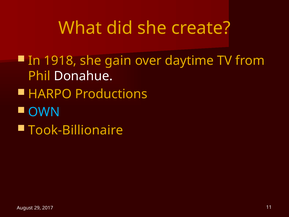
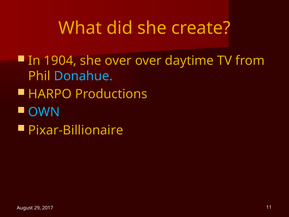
1918: 1918 -> 1904
she gain: gain -> over
Donahue colour: white -> light blue
Took-Billionaire: Took-Billionaire -> Pixar-Billionaire
